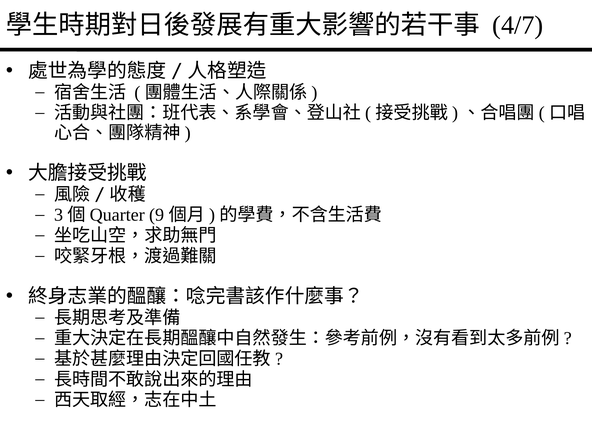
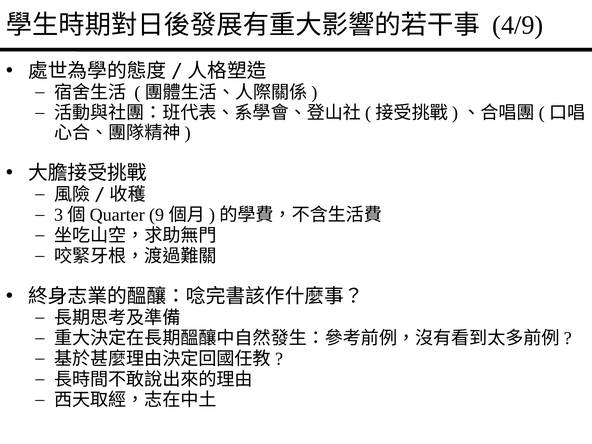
4/7: 4/7 -> 4/9
